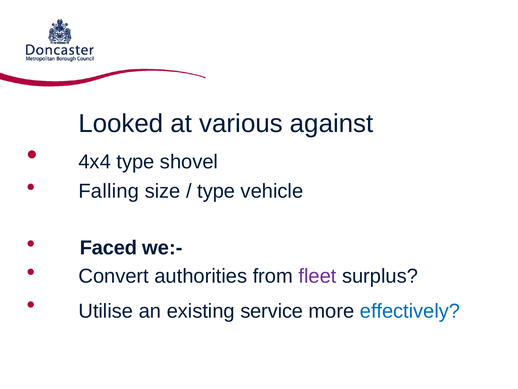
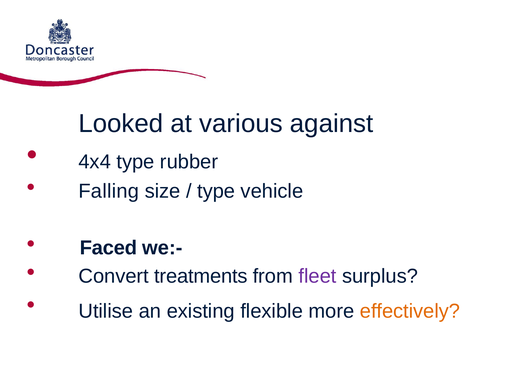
shovel: shovel -> rubber
authorities: authorities -> treatments
service: service -> flexible
effectively colour: blue -> orange
